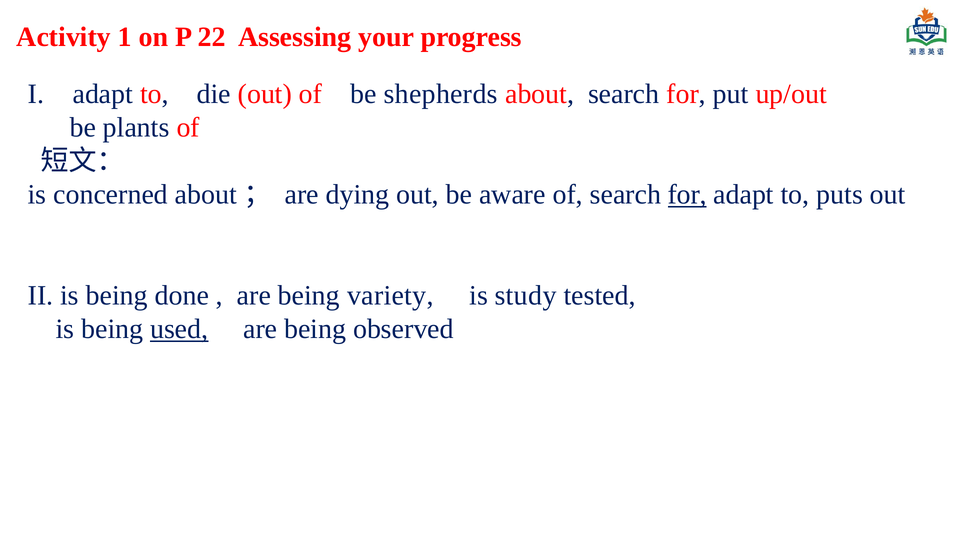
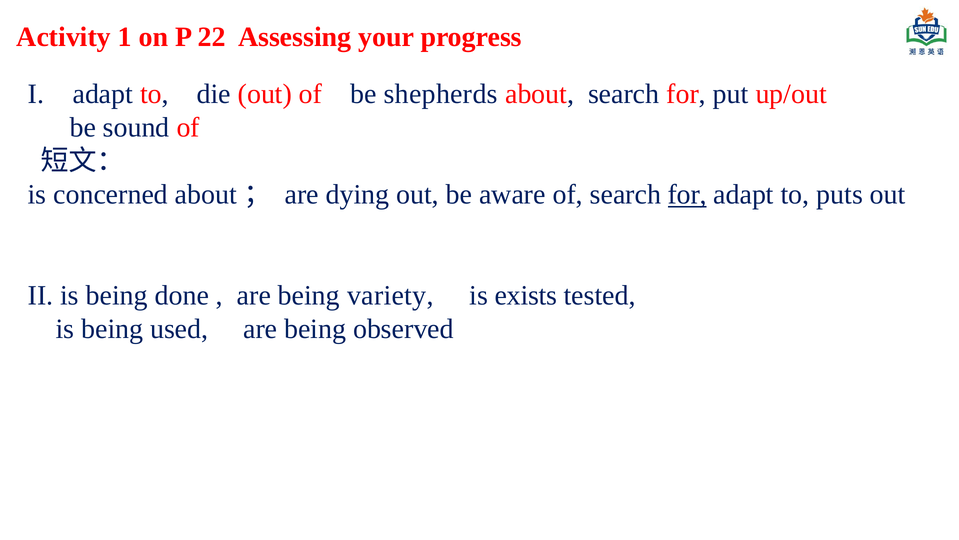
plants: plants -> sound
study: study -> exists
used underline: present -> none
